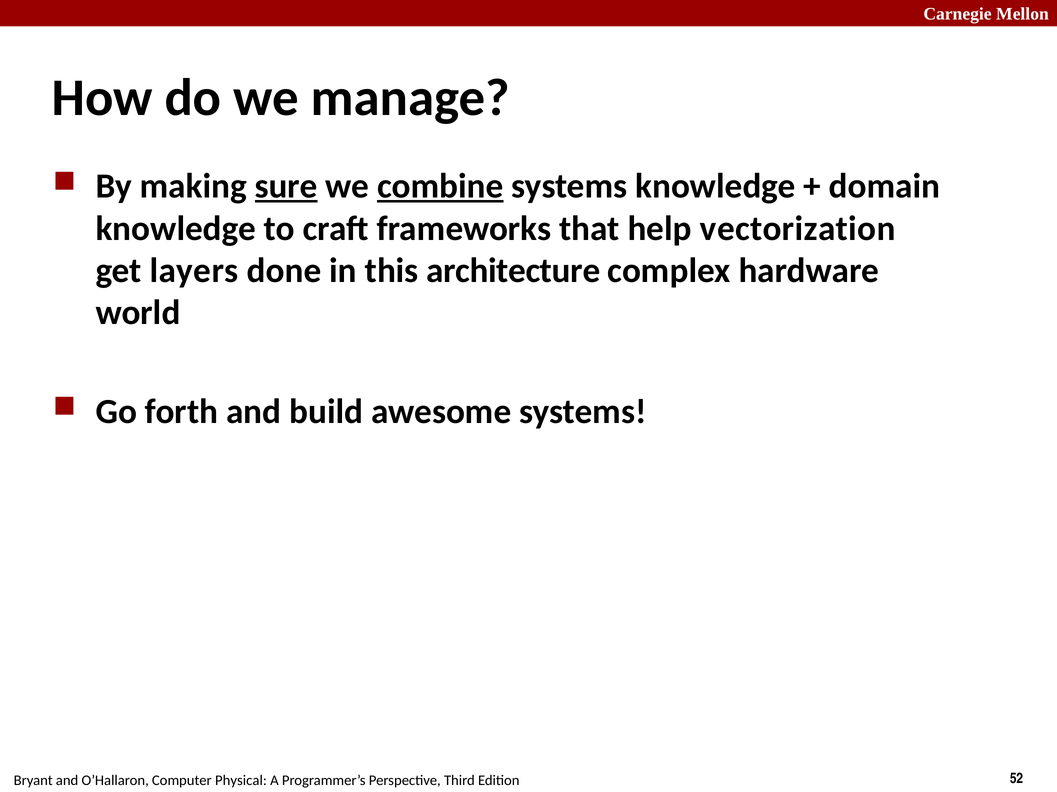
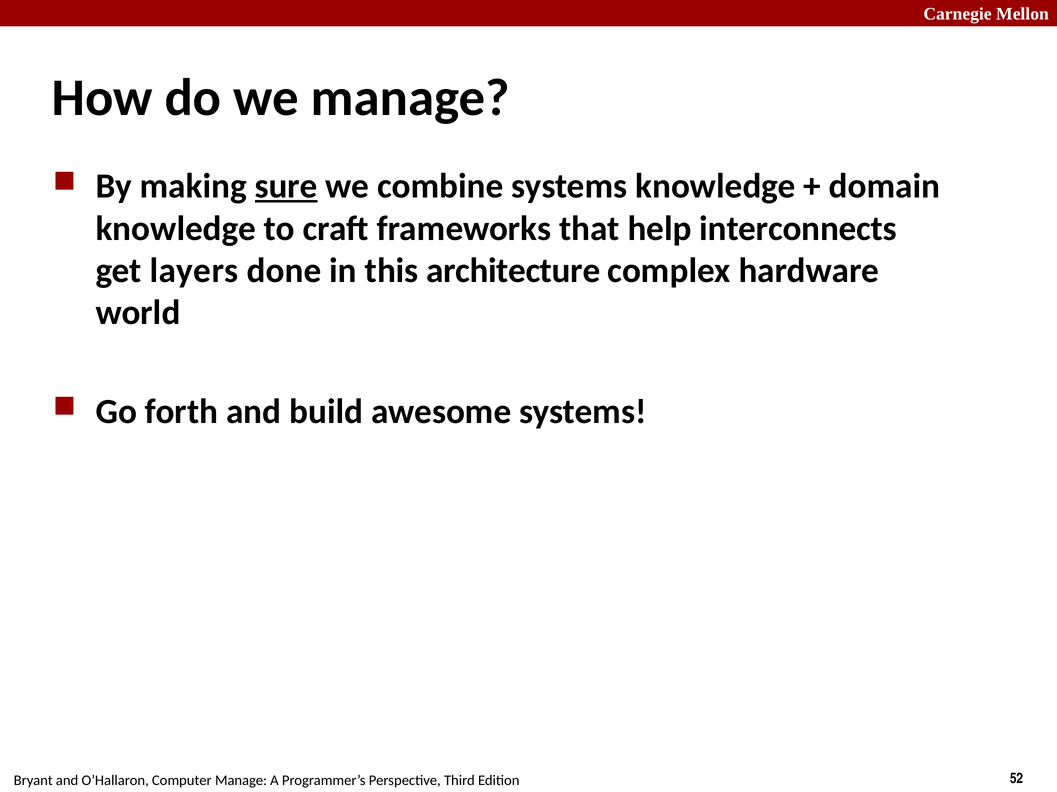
combine underline: present -> none
vectorization: vectorization -> interconnects
Physical at (241, 781): Physical -> Manage
